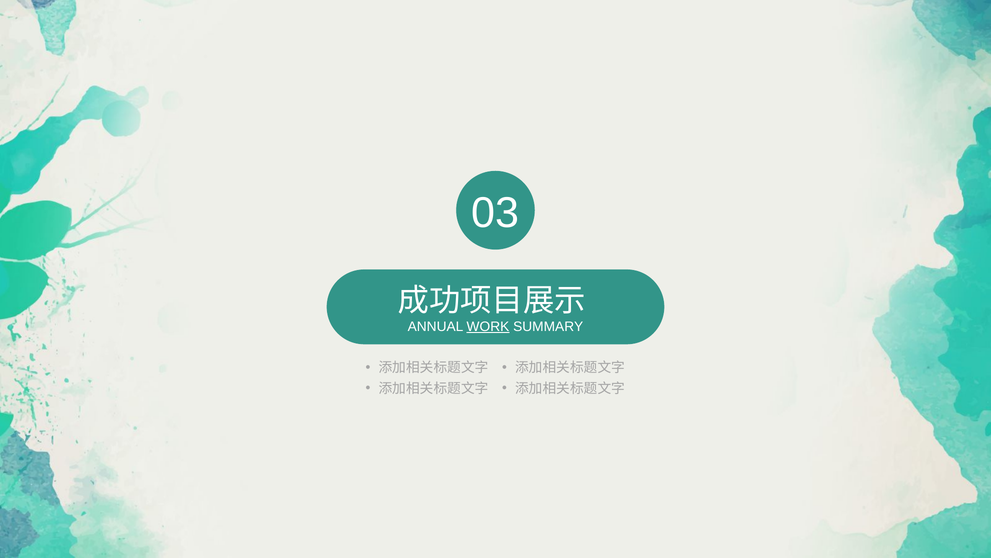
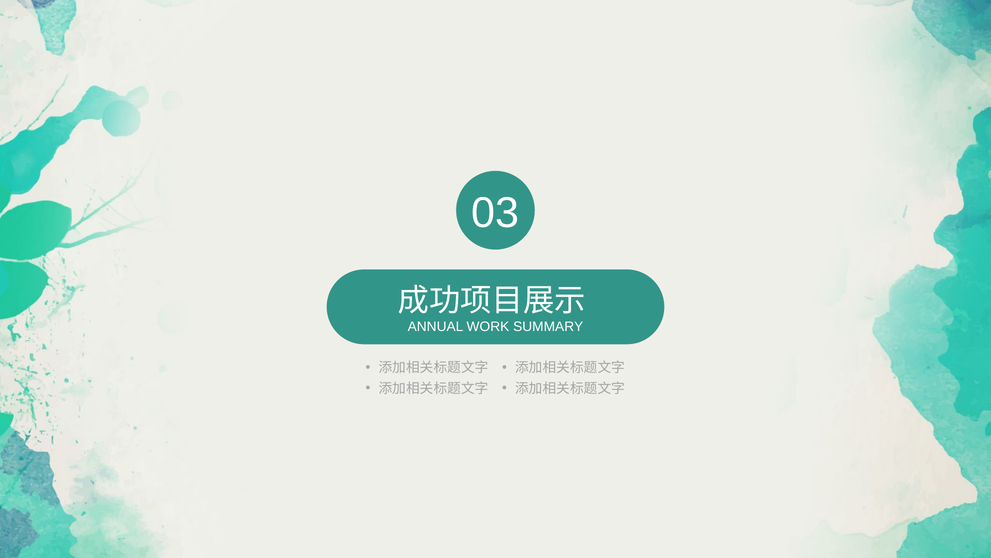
WORK underline: present -> none
